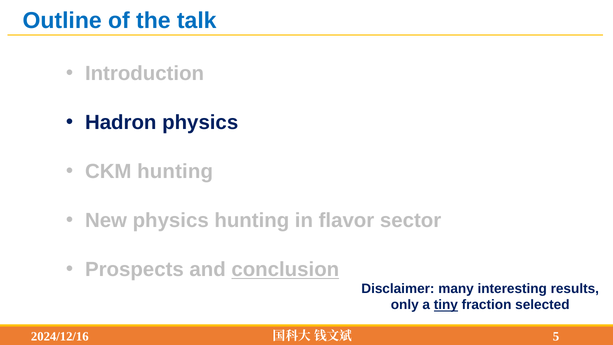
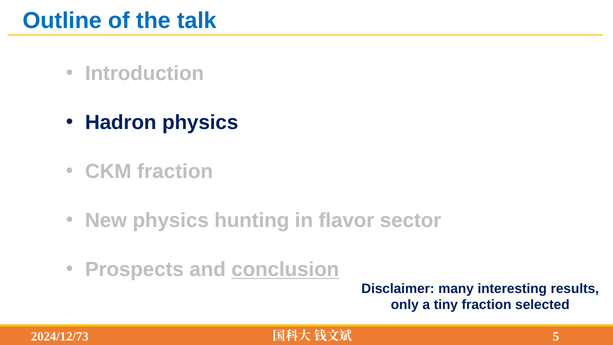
CKM hunting: hunting -> fraction
tiny underline: present -> none
2024/12/16: 2024/12/16 -> 2024/12/73
